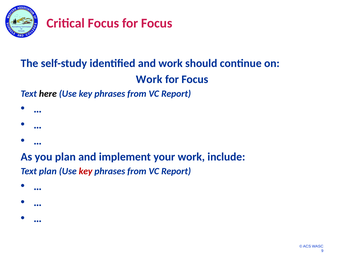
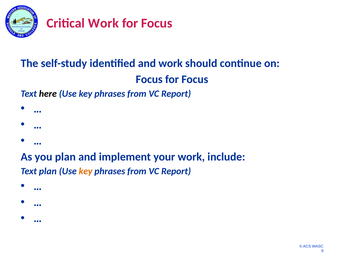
Critical Focus: Focus -> Work
Work at (149, 79): Work -> Focus
key at (86, 171) colour: red -> orange
